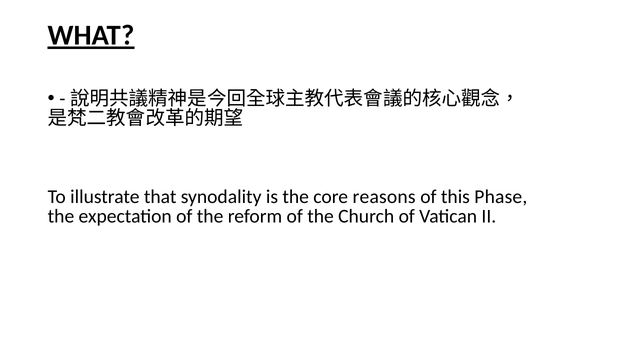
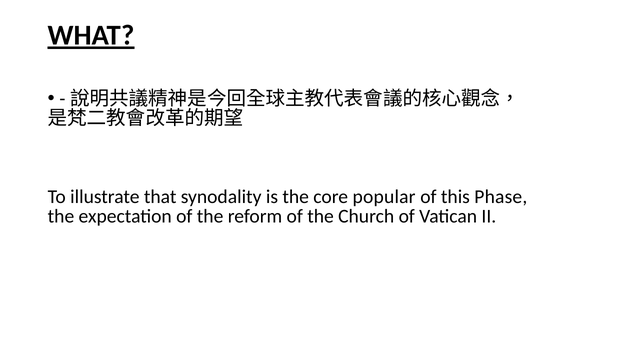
reasons: reasons -> popular
